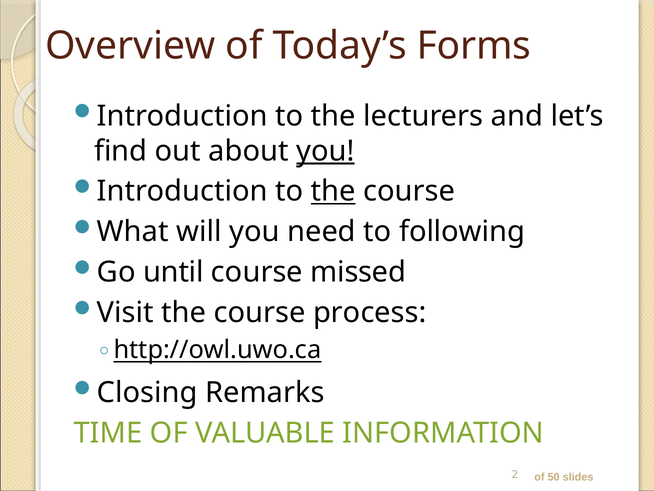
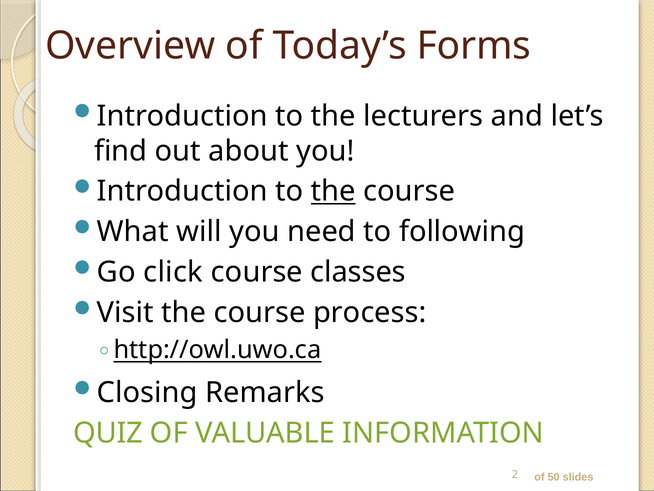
you at (325, 151) underline: present -> none
until: until -> click
missed: missed -> classes
TIME: TIME -> QUIZ
